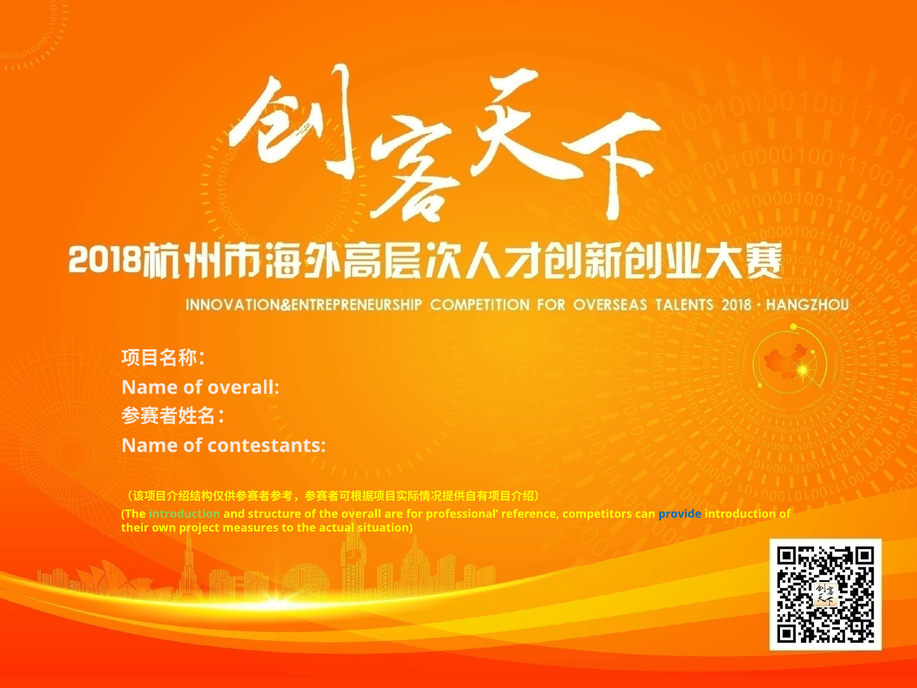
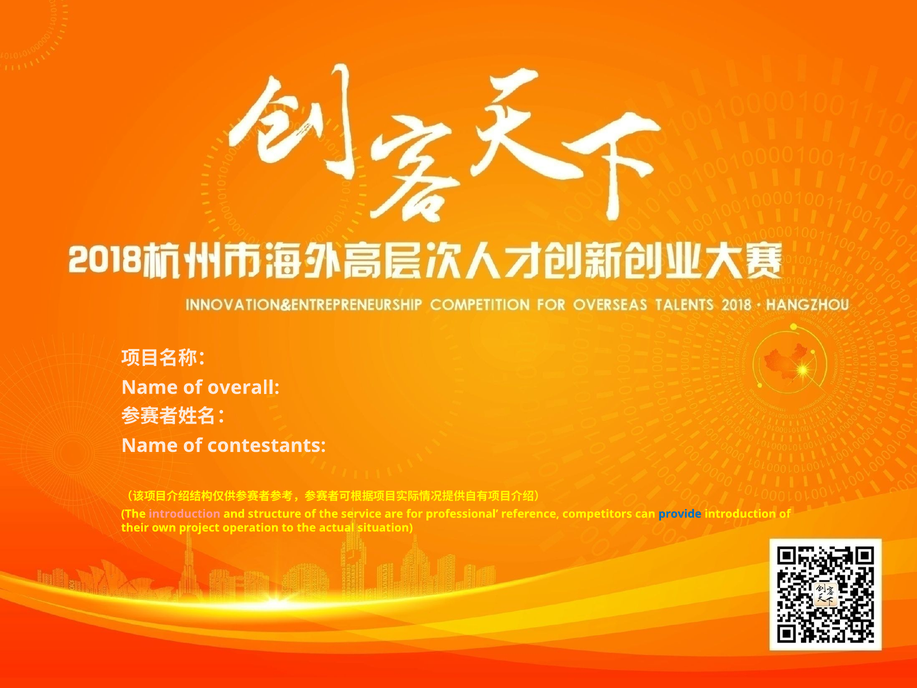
introduction at (185, 514) colour: light green -> pink
the overall: overall -> service
measures: measures -> operation
